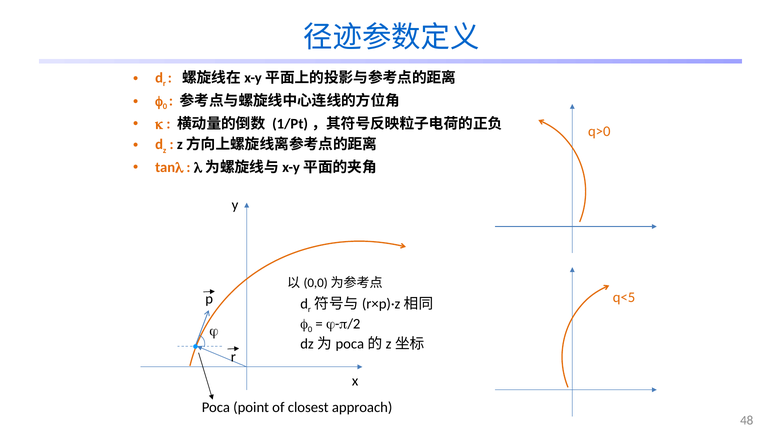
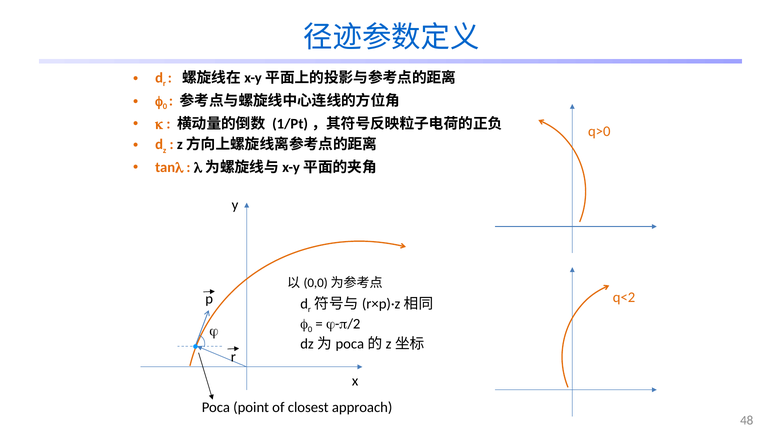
q<5: q<5 -> q<2
